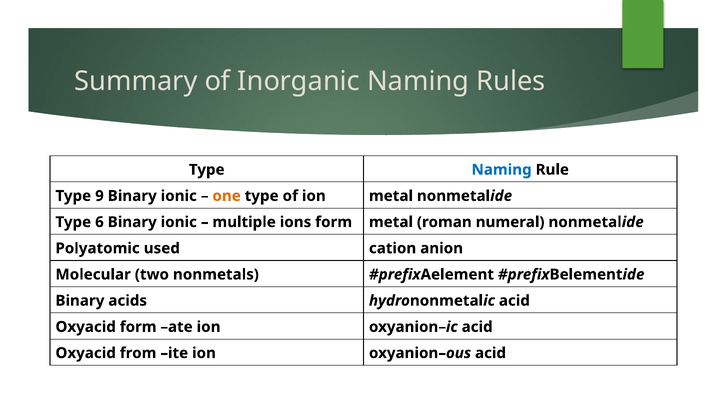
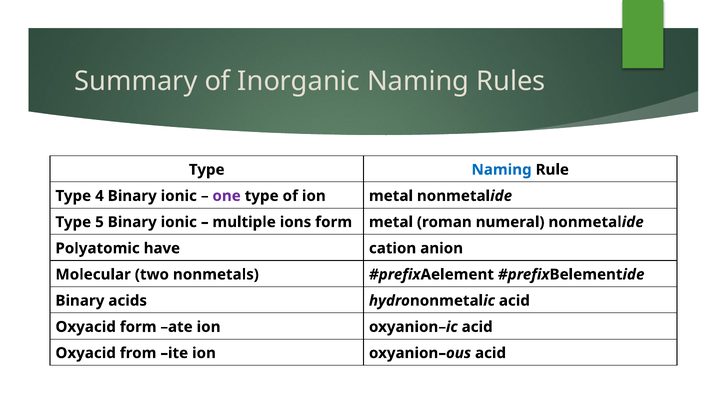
9: 9 -> 4
one colour: orange -> purple
6: 6 -> 5
used: used -> have
